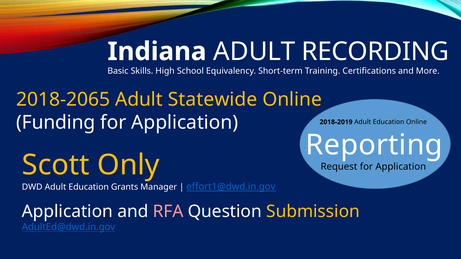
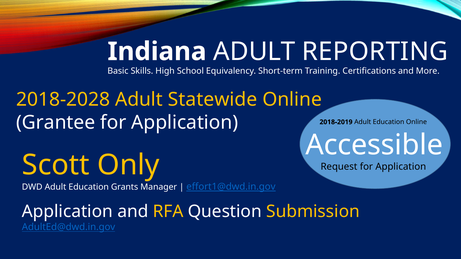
RECORDING: RECORDING -> REPORTING
2018-2065: 2018-2065 -> 2018-2028
Funding: Funding -> Grantee
Reporting: Reporting -> Accessible
RFA colour: pink -> yellow
